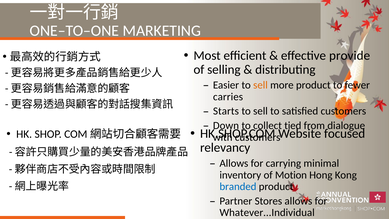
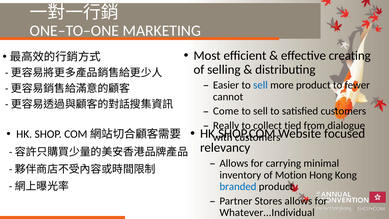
provide: provide -> creating
sell at (260, 85) colour: orange -> blue
carries: carries -> cannot
Starts: Starts -> Come
Down: Down -> Really
